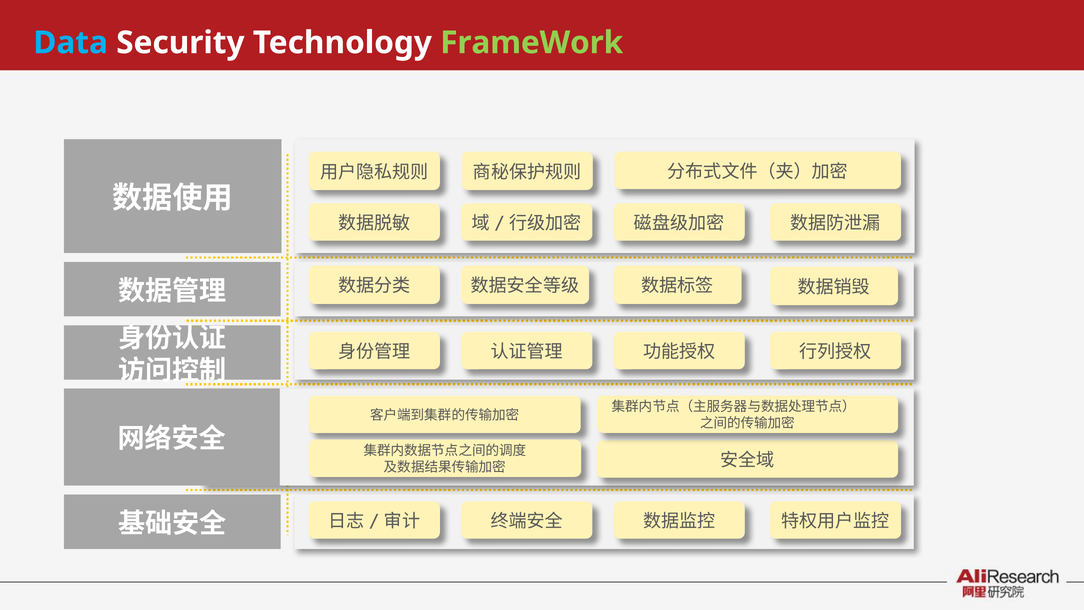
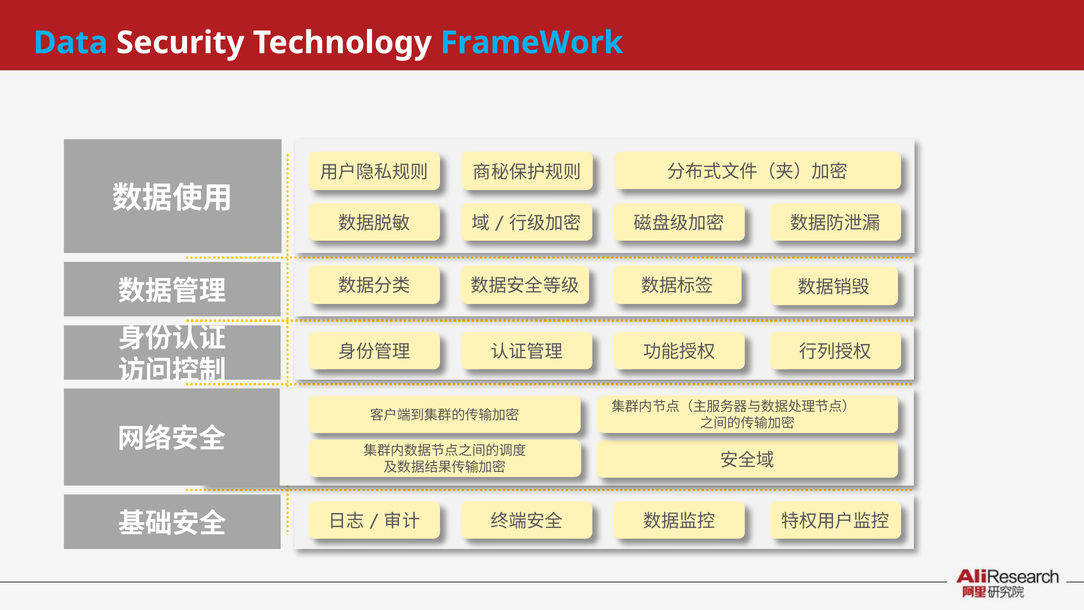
FrameWork colour: light green -> light blue
